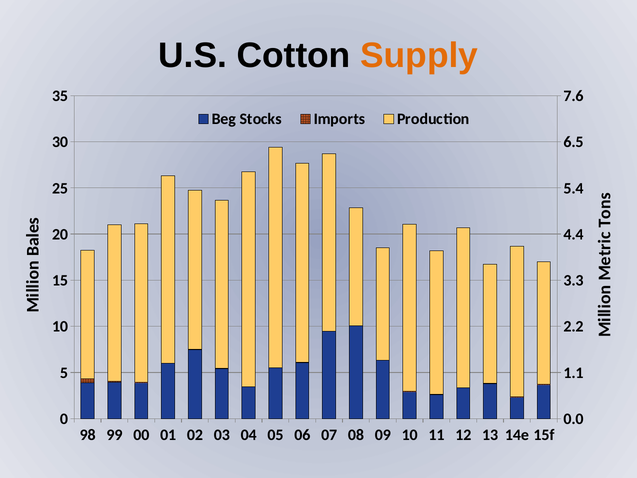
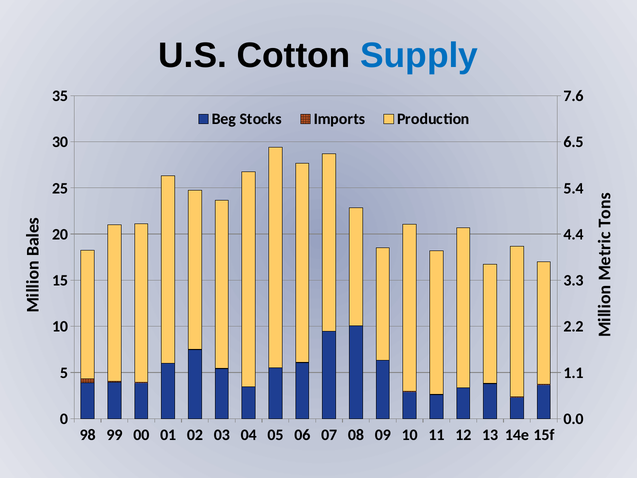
Supply colour: orange -> blue
